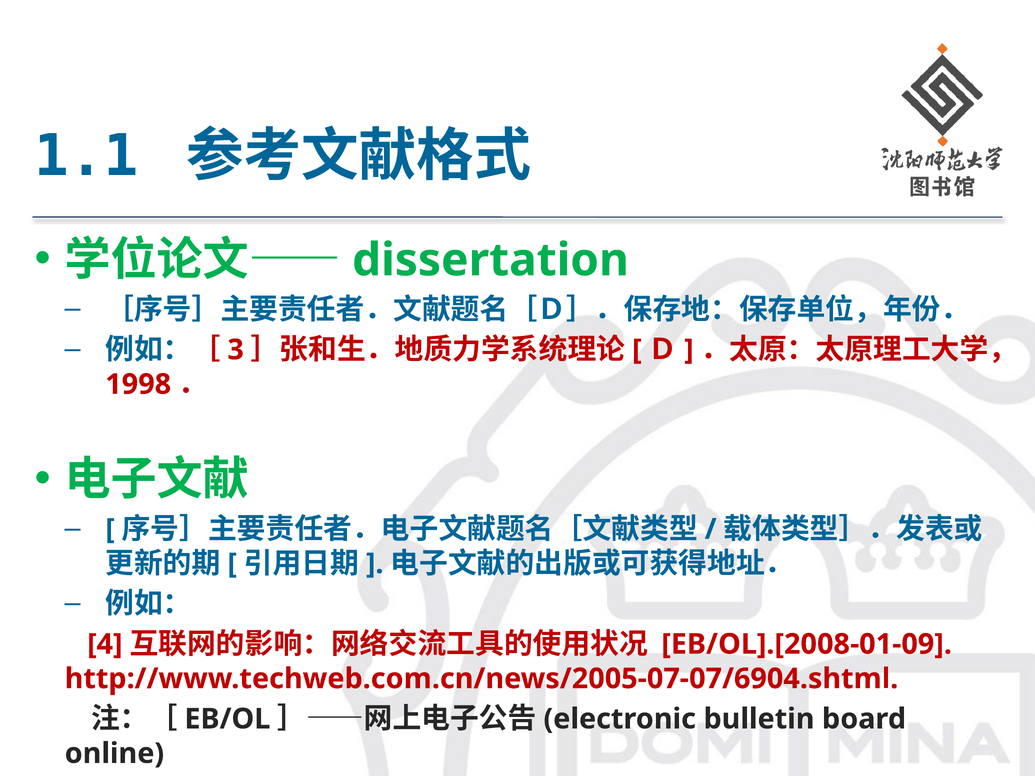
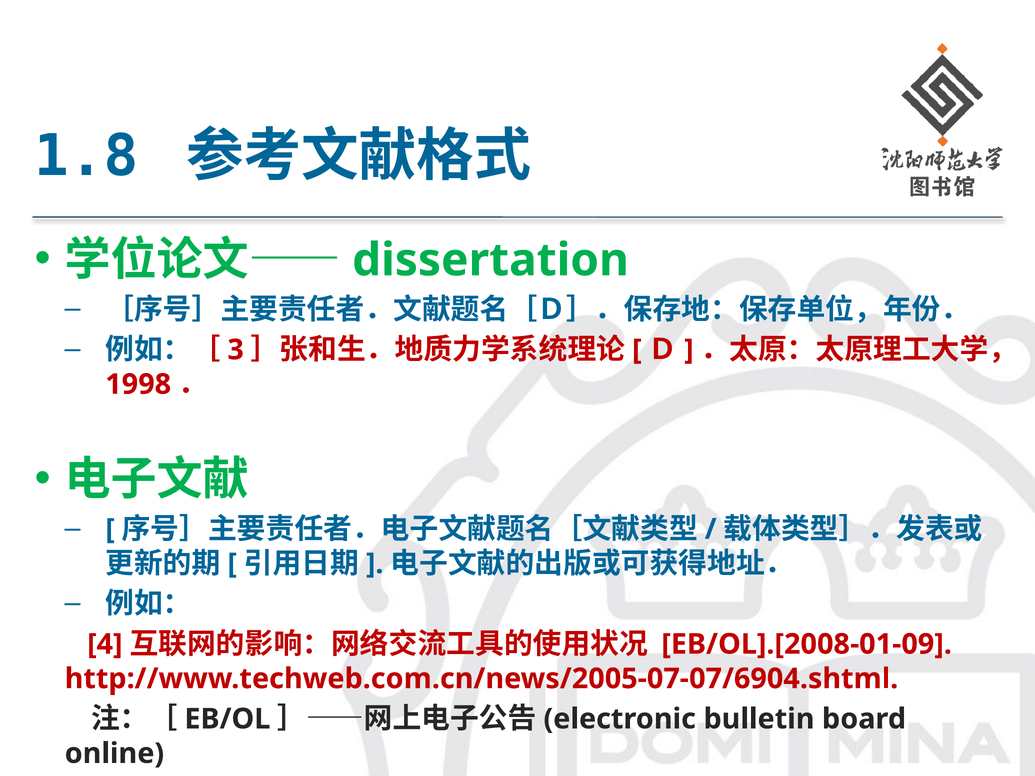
1.1: 1.1 -> 1.8
